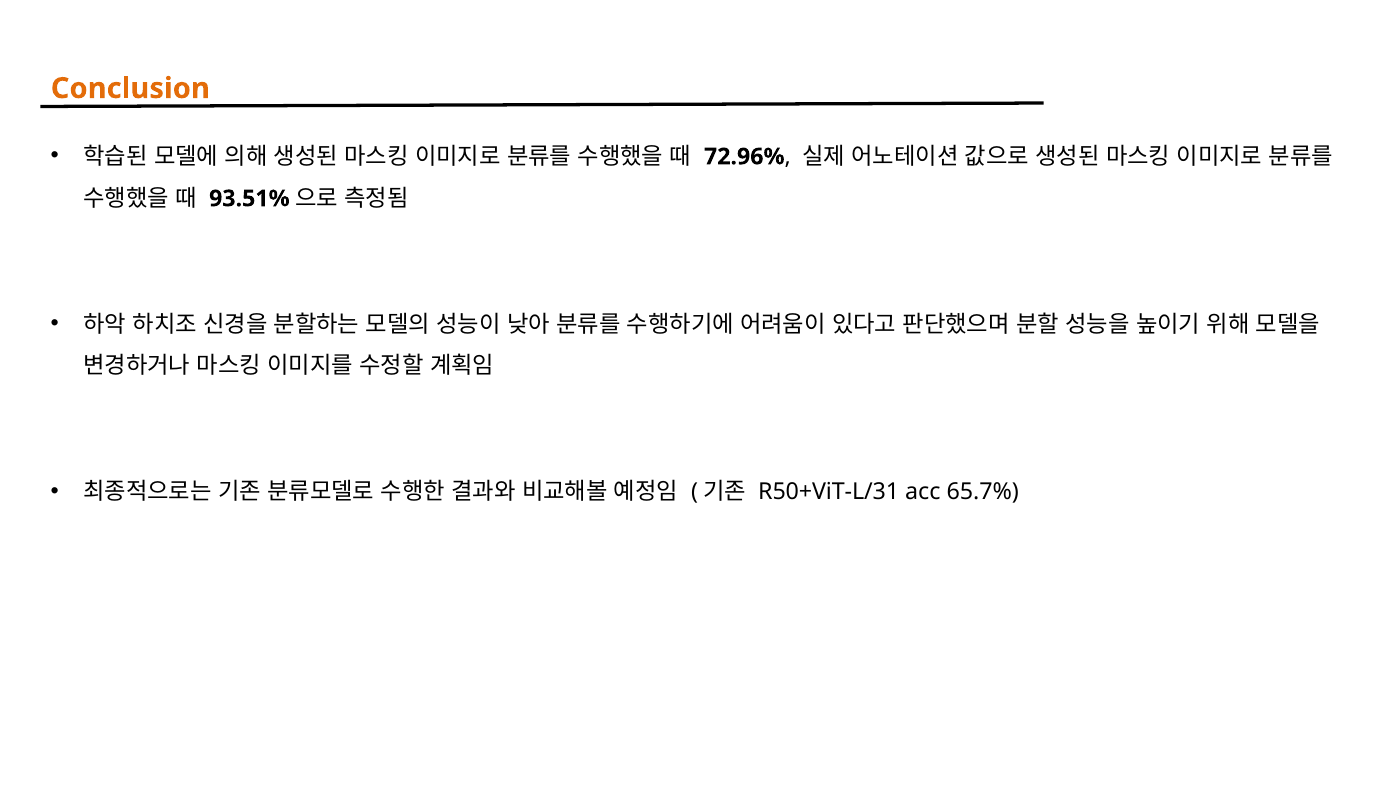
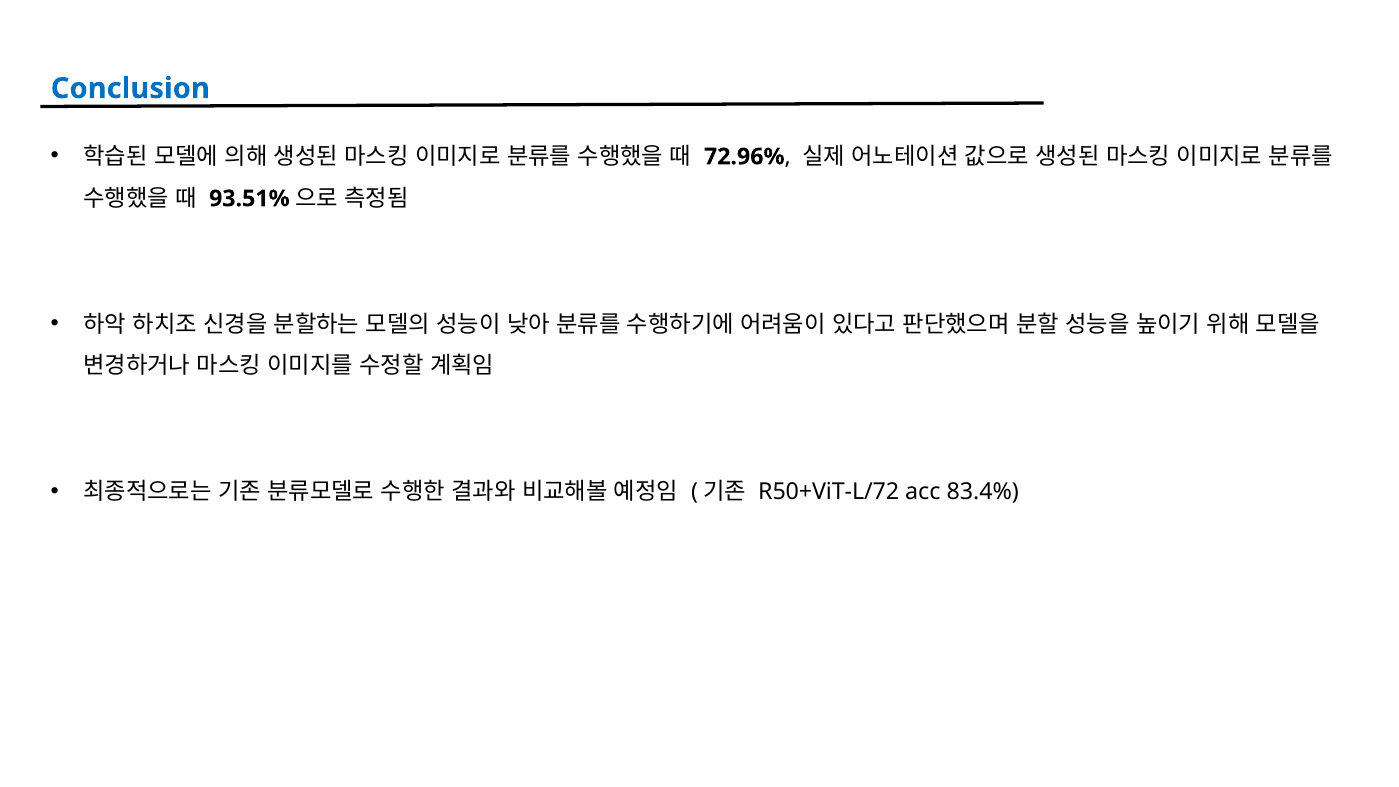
Conclusion colour: orange -> blue
R50+ViT-L/31: R50+ViT-L/31 -> R50+ViT-L/72
65.7%: 65.7% -> 83.4%
